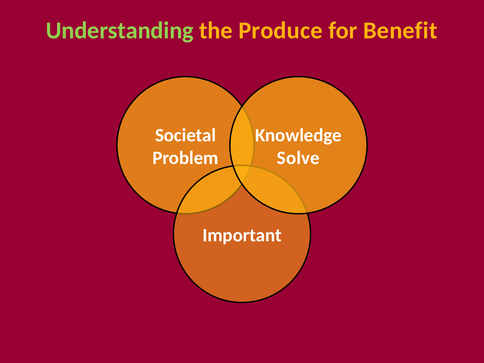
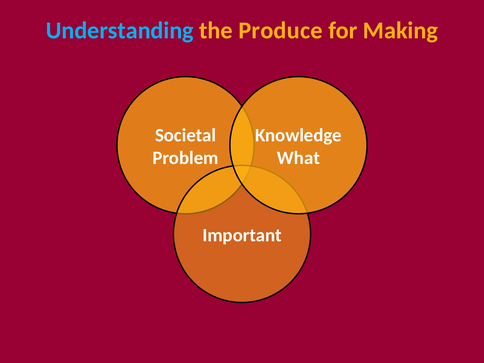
Understanding colour: light green -> light blue
Benefit: Benefit -> Making
Solve: Solve -> What
